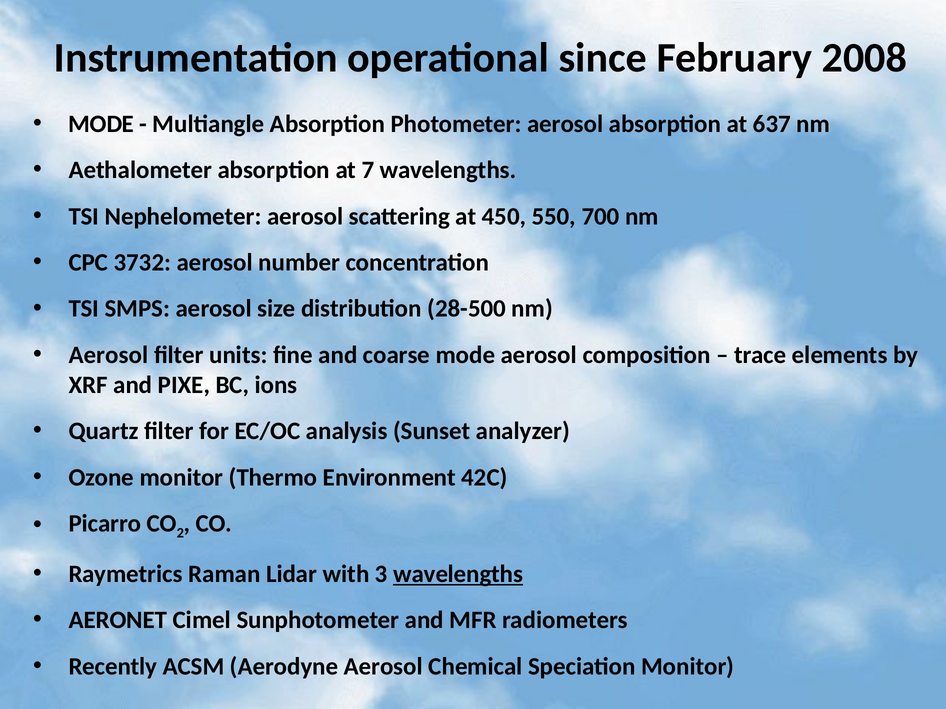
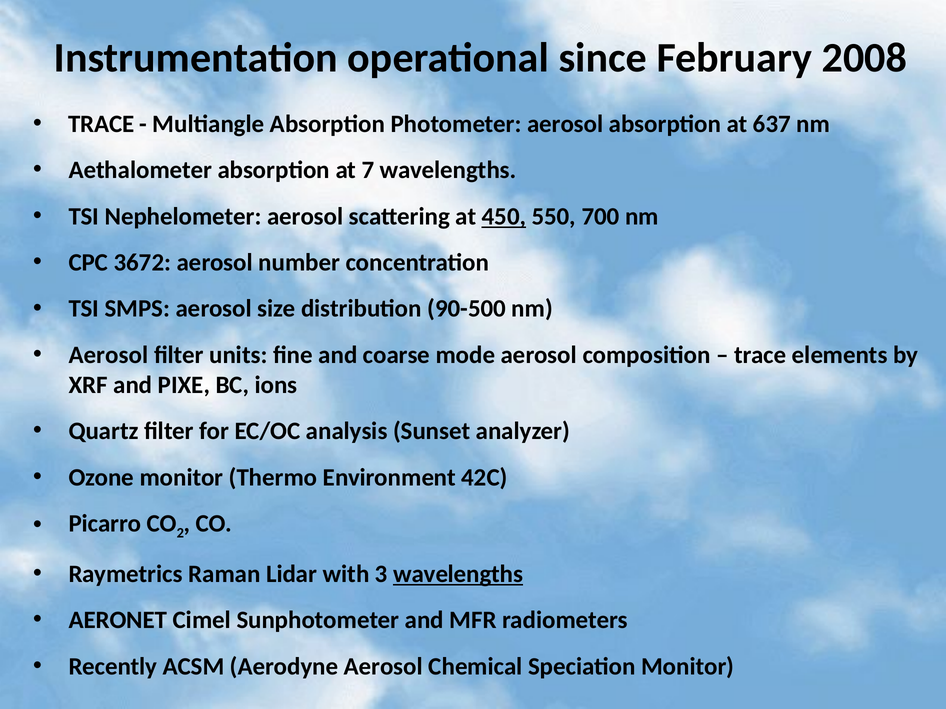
MODE at (101, 124): MODE -> TRACE
450 underline: none -> present
3732: 3732 -> 3672
28-500: 28-500 -> 90-500
